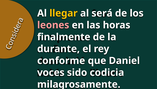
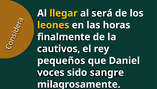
leones colour: pink -> yellow
durante: durante -> cautivos
conforme: conforme -> pequeños
codicia: codicia -> sangre
